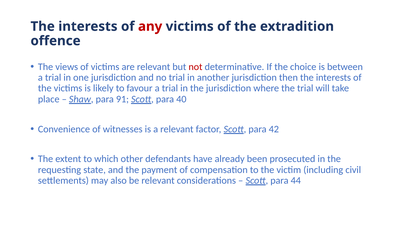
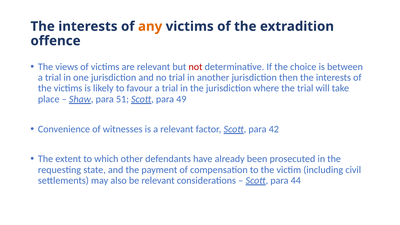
any colour: red -> orange
91: 91 -> 51
40: 40 -> 49
